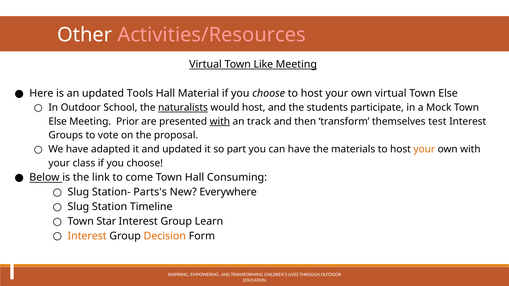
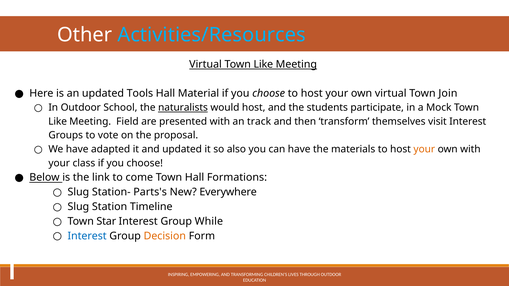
Activities/Resources colour: pink -> light blue
virtual Town Else: Else -> Join
Else at (58, 122): Else -> Like
Prior: Prior -> Field
with at (220, 122) underline: present -> none
test: test -> visit
part: part -> also
Consuming: Consuming -> Formations
Learn: Learn -> While
Interest at (87, 236) colour: orange -> blue
